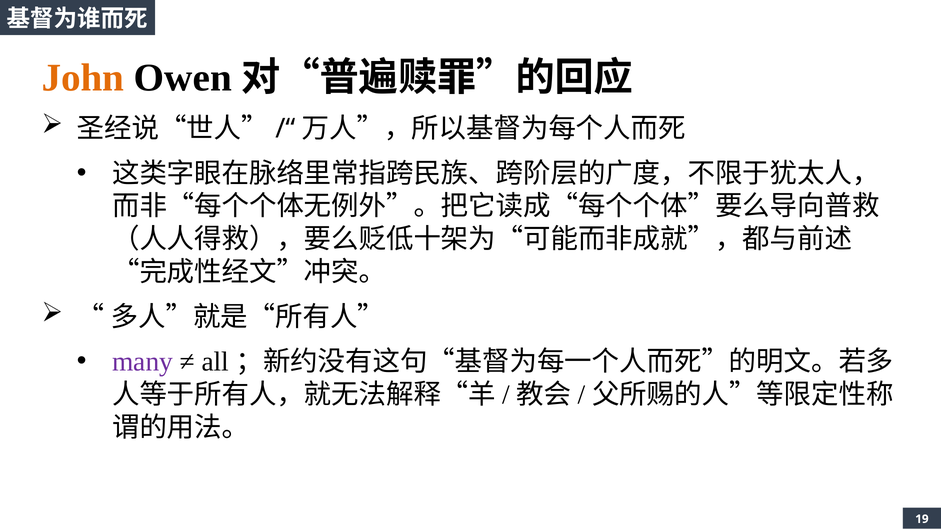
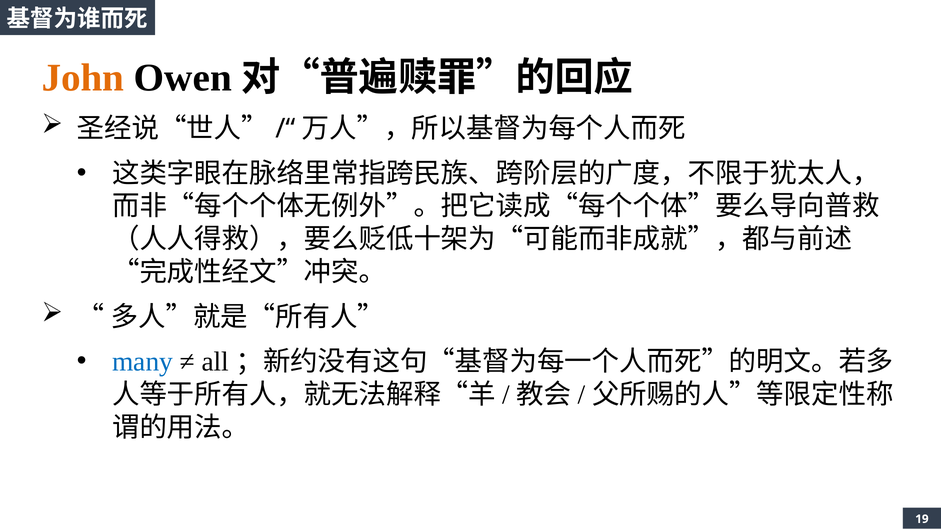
many colour: purple -> blue
